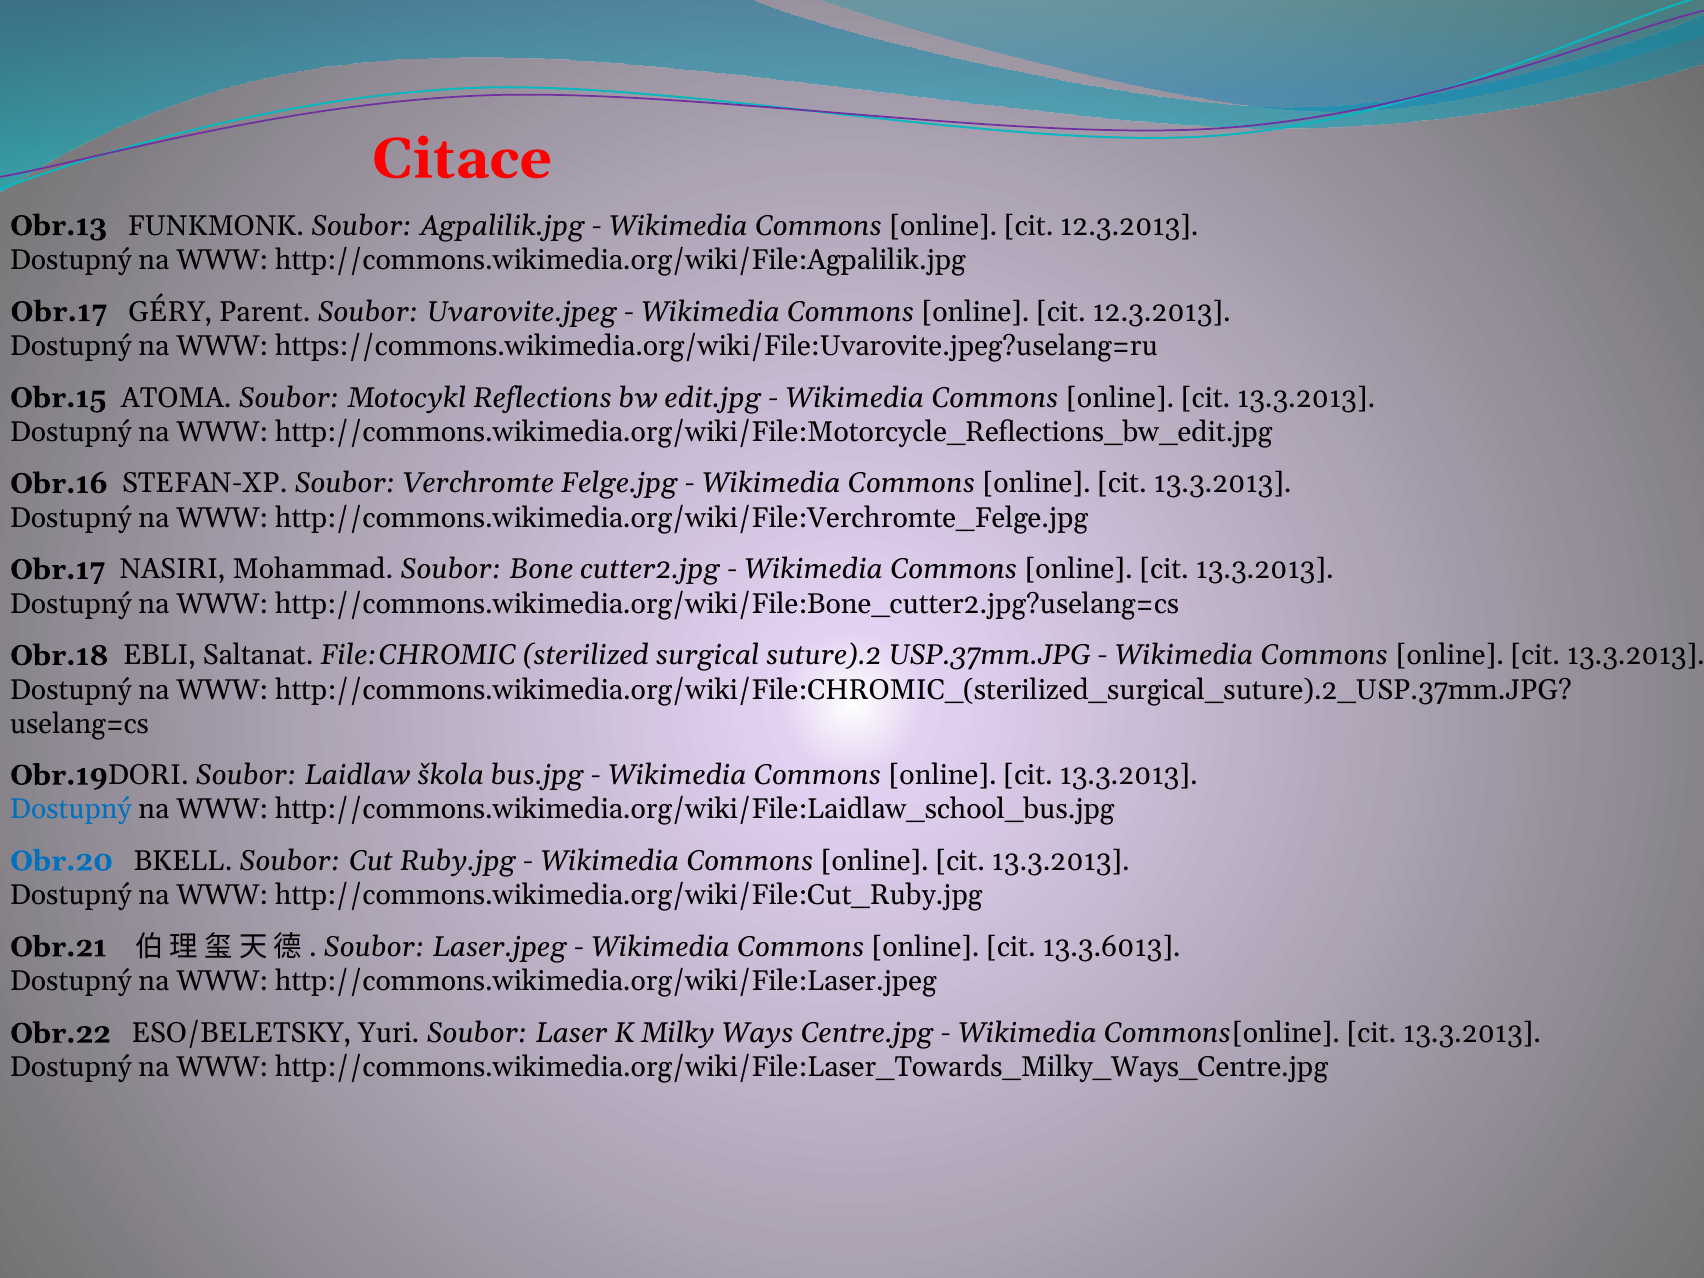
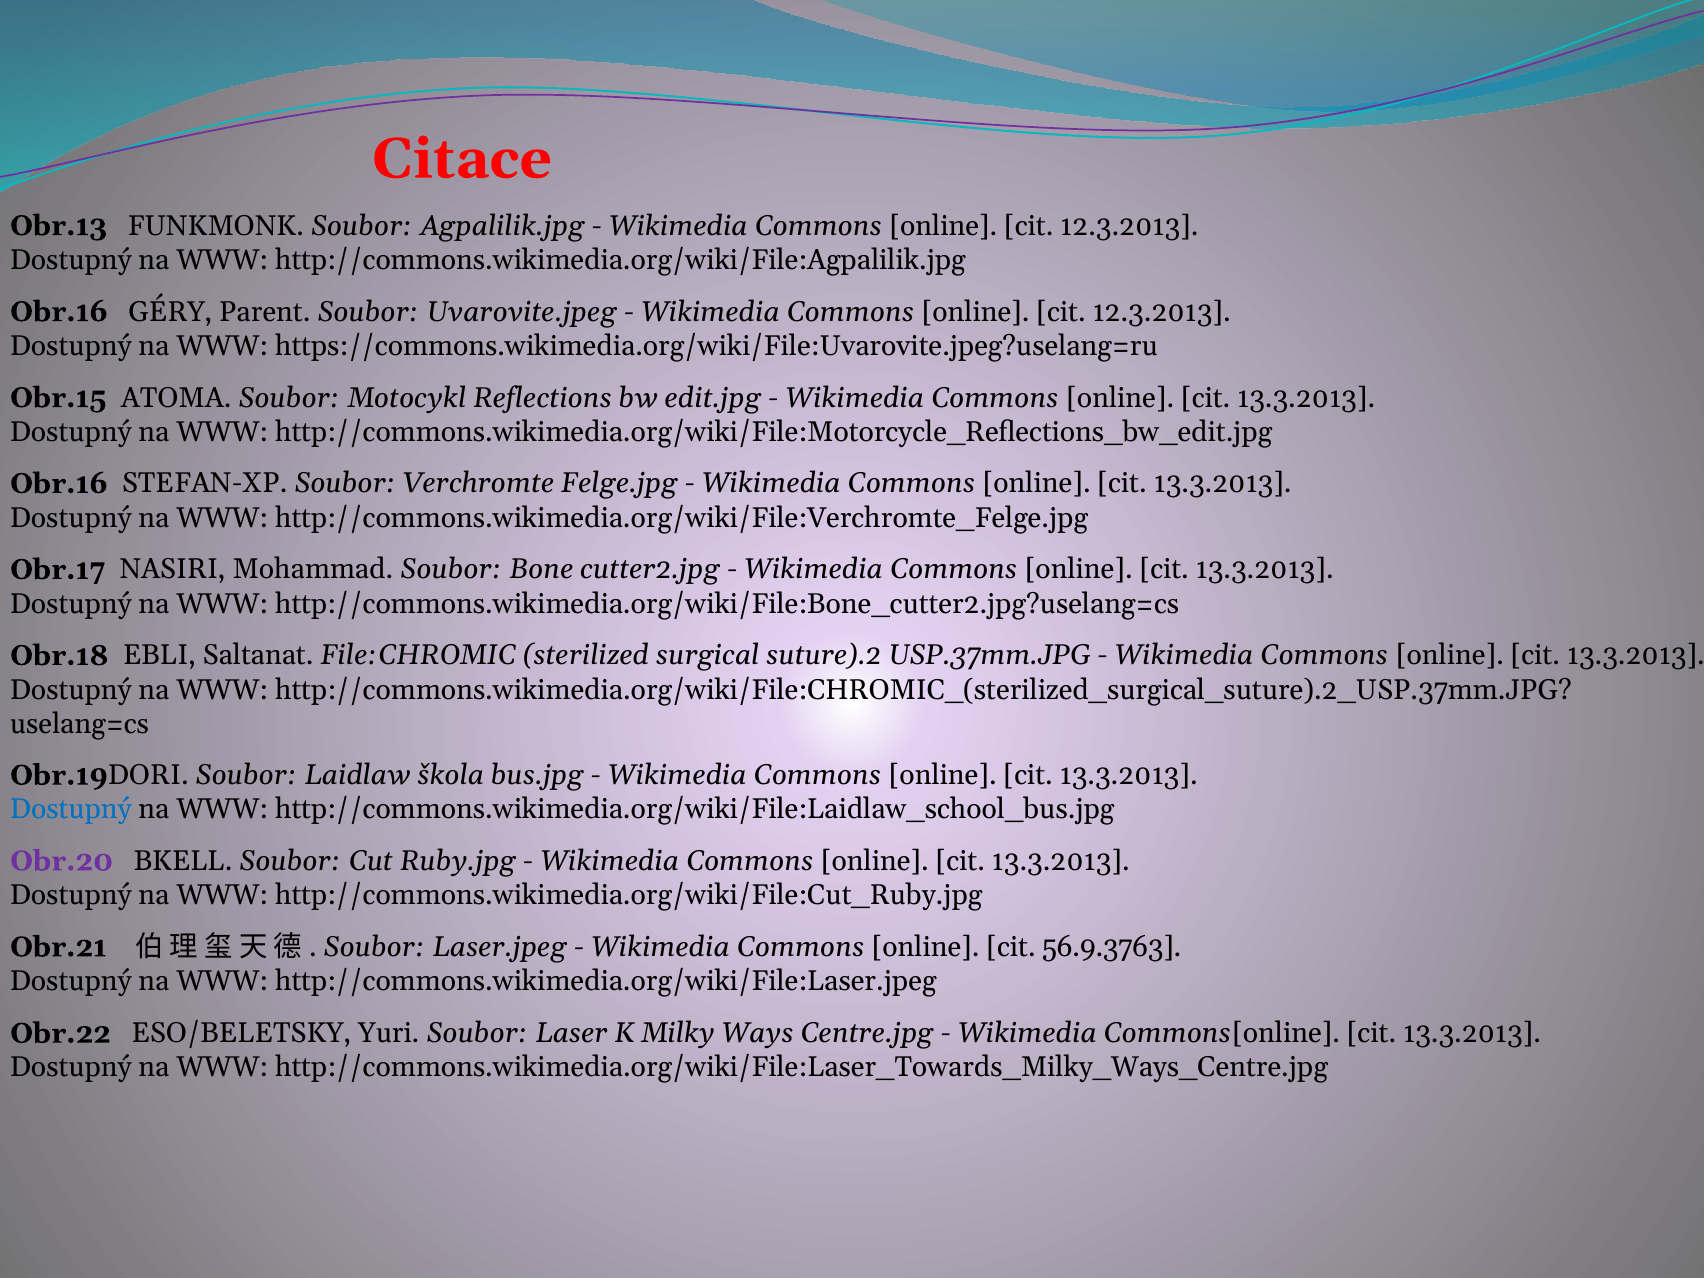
Obr.17 at (59, 312): Obr.17 -> Obr.16
Obr.20 colour: blue -> purple
13.3.6013: 13.3.6013 -> 56.9.3763
